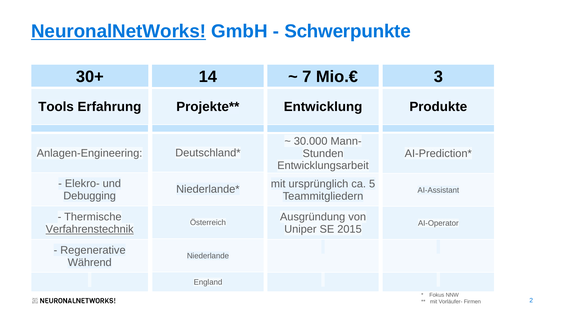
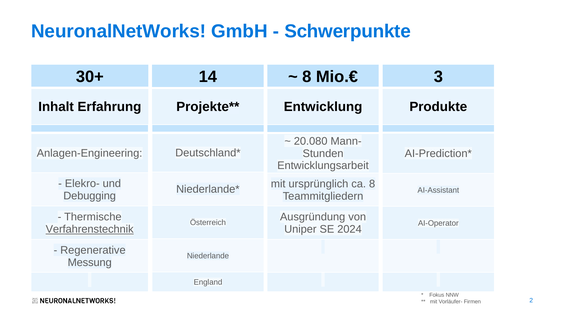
NeuronalNetWorks underline: present -> none
7 at (307, 77): 7 -> 8
Tools: Tools -> Inhalt
30.000: 30.000 -> 20.080
ca 5: 5 -> 8
2015: 2015 -> 2024
Während: Während -> Messung
